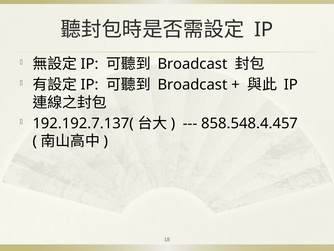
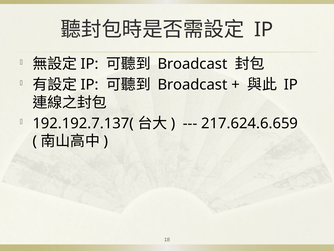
858.548.4.457: 858.548.4.457 -> 217.624.6.659
